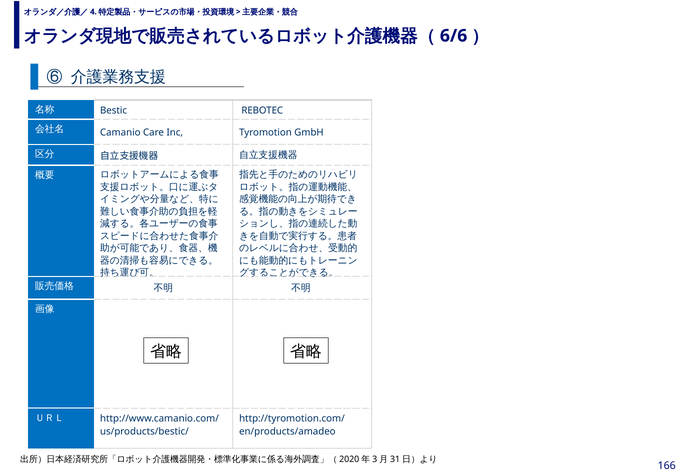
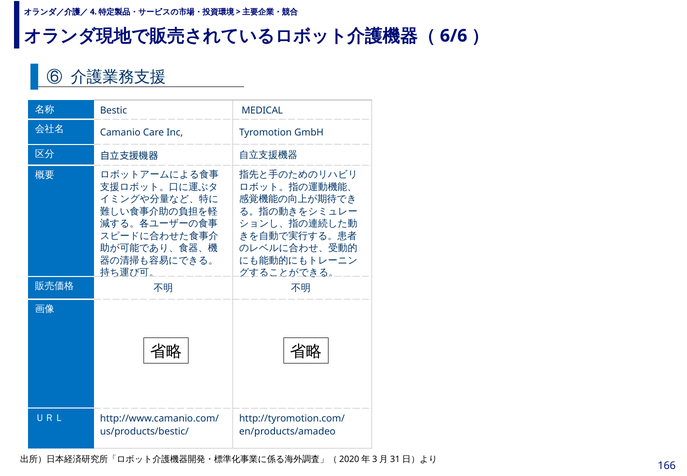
REBOTEC: REBOTEC -> MEDICAL
